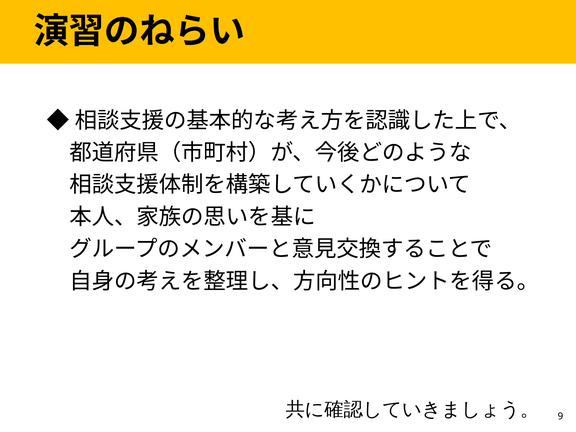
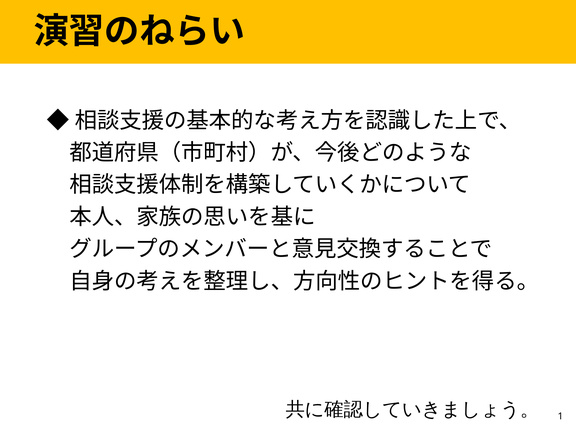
9: 9 -> 1
